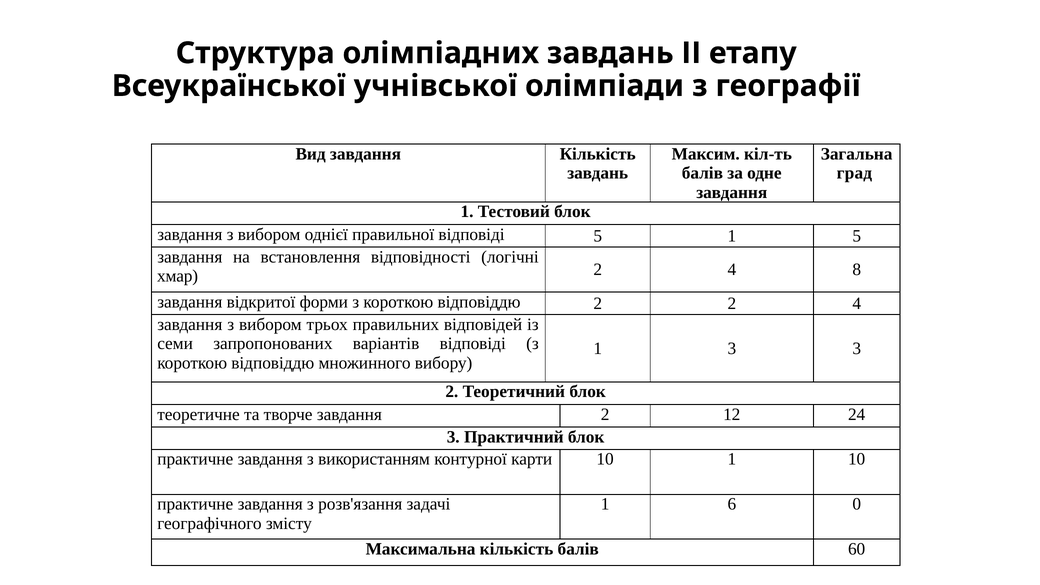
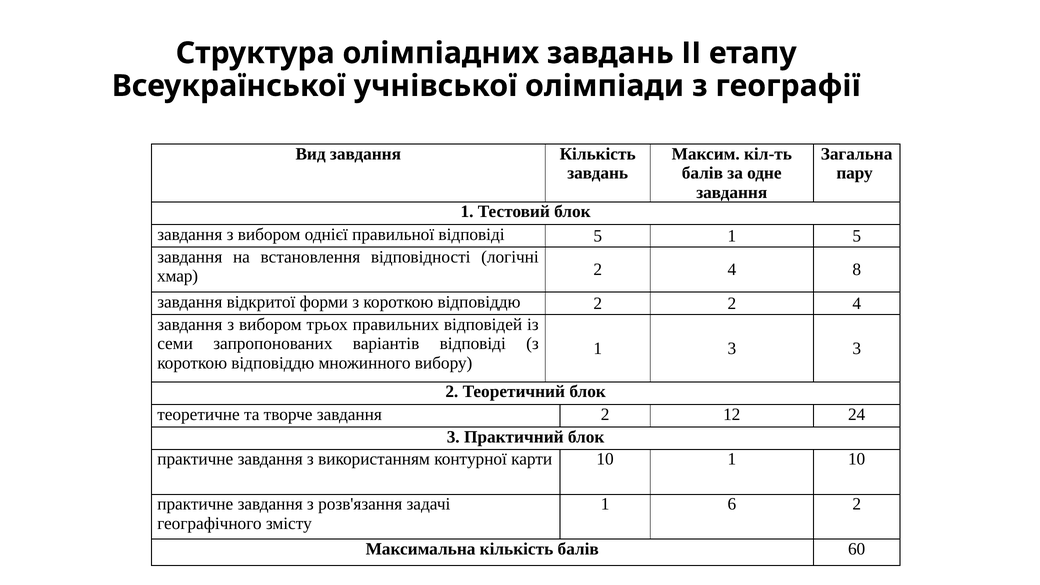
град: град -> пару
6 0: 0 -> 2
